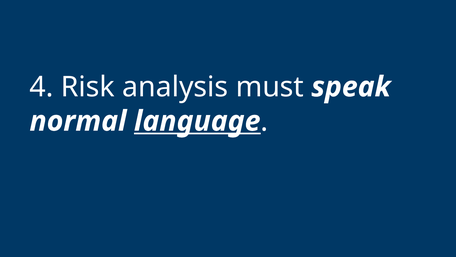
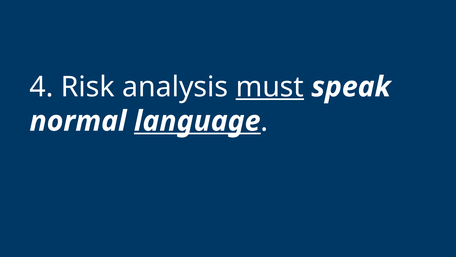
must underline: none -> present
